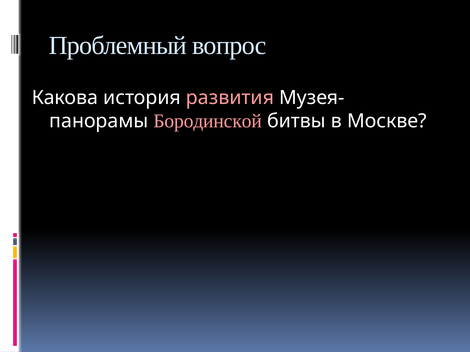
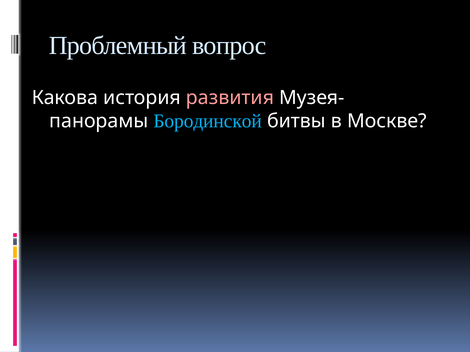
Бородинской colour: pink -> light blue
